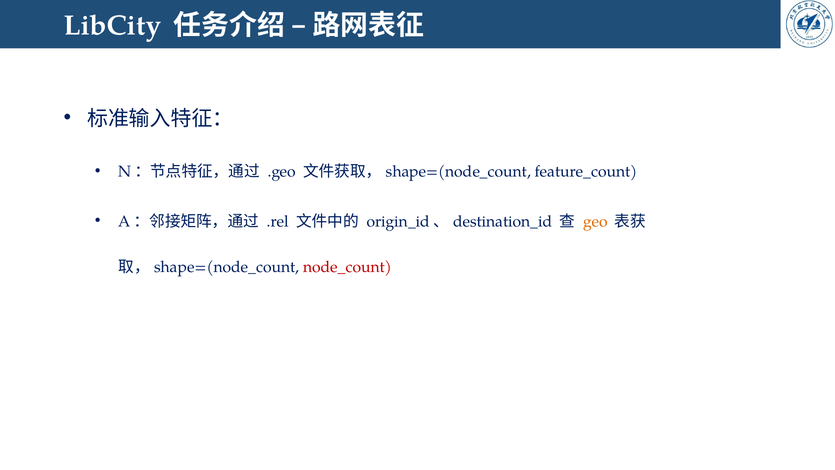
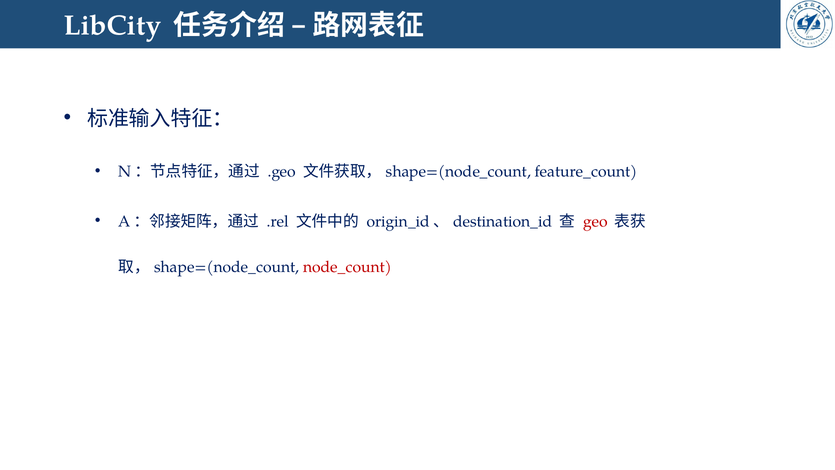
geo colour: orange -> red
